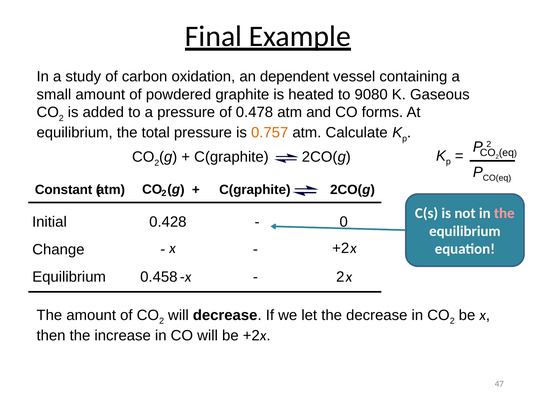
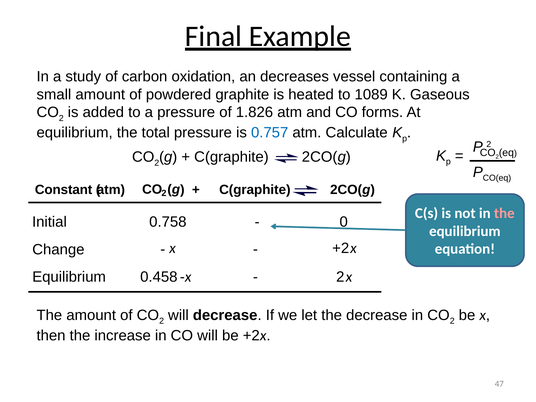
dependent: dependent -> decreases
9080: 9080 -> 1089
0.478: 0.478 -> 1.826
0.757 colour: orange -> blue
0.428: 0.428 -> 0.758
